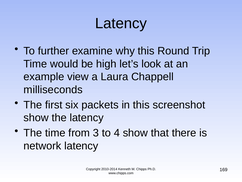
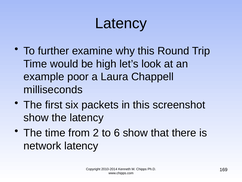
view: view -> poor
3: 3 -> 2
4: 4 -> 6
